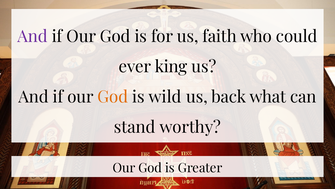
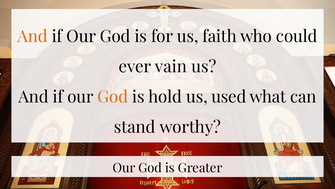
And at (33, 36) colour: purple -> orange
king: king -> vain
wild: wild -> hold
back: back -> used
